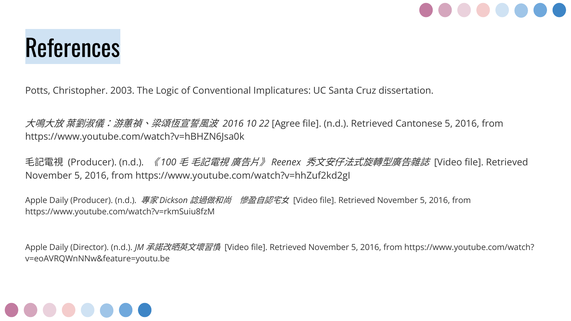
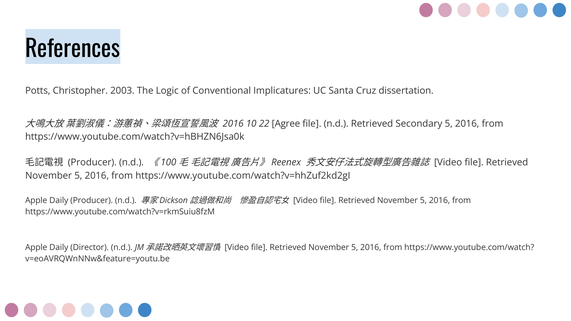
Cantonese: Cantonese -> Secondary
